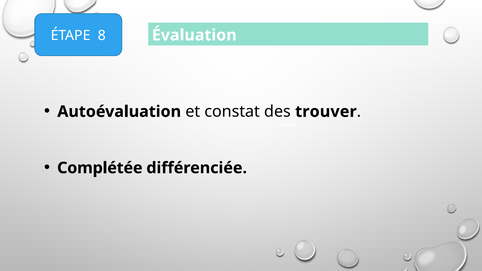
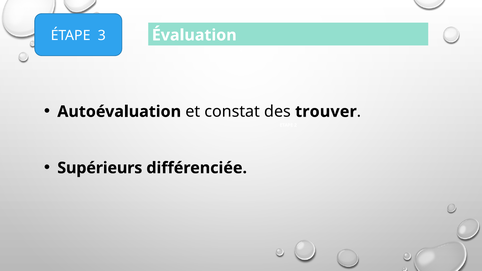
8: 8 -> 3
Complétée: Complétée -> Supérieurs
